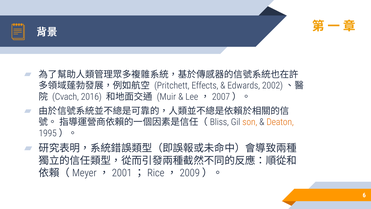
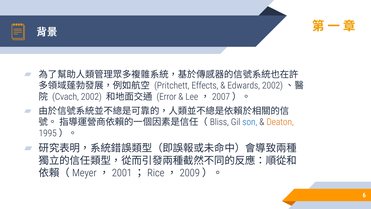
Cvach 2016: 2016 -> 2002
Muir: Muir -> Error
son colour: orange -> blue
